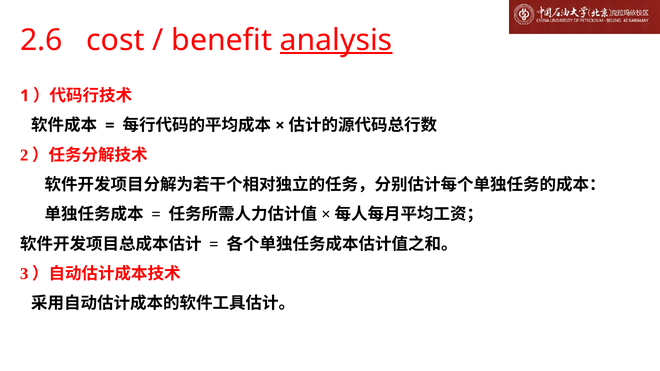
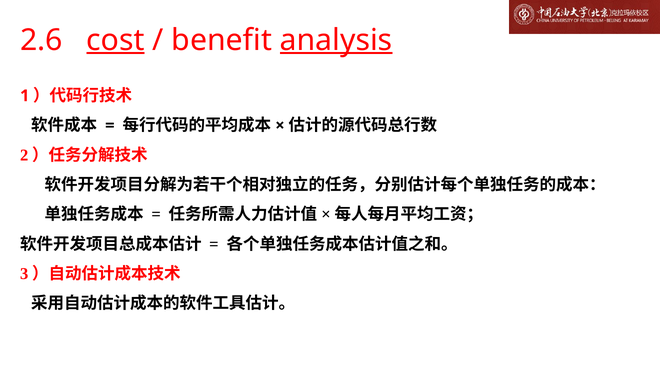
cost underline: none -> present
